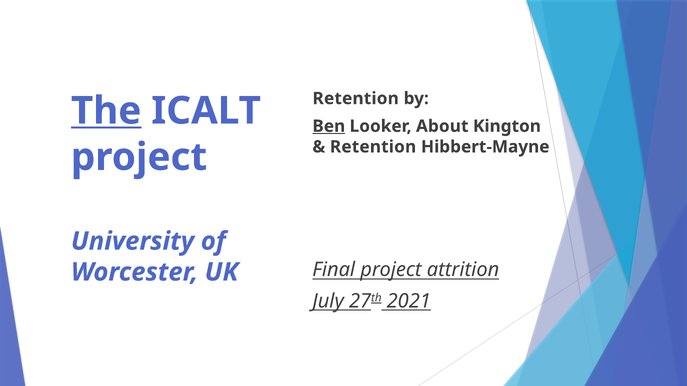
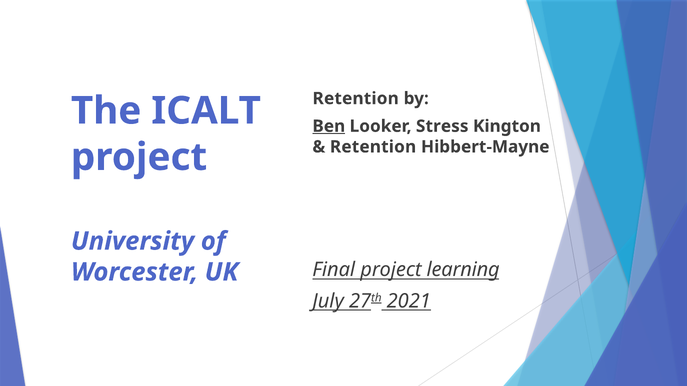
The underline: present -> none
About: About -> Stress
attrition: attrition -> learning
